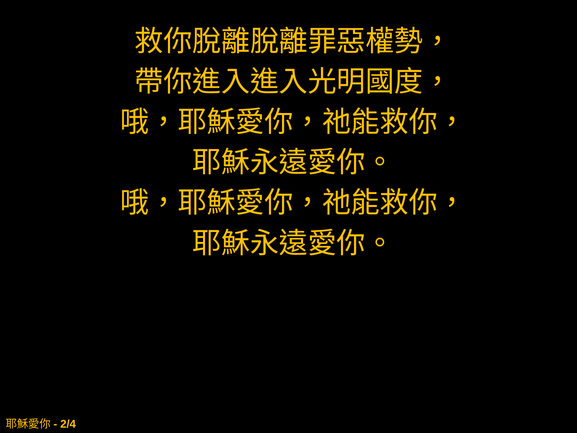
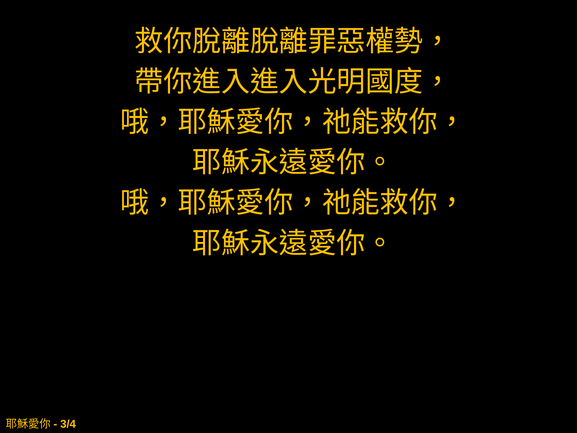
2/4: 2/4 -> 3/4
